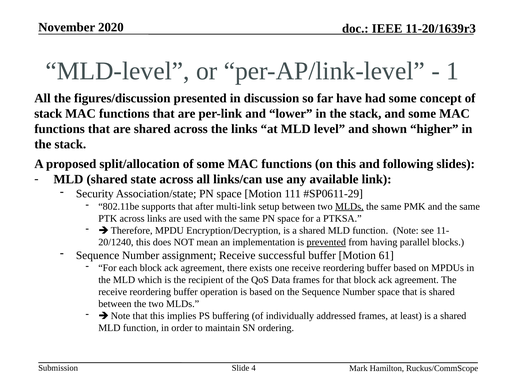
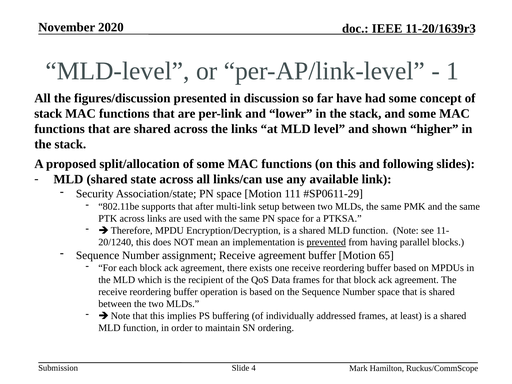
MLDs at (349, 206) underline: present -> none
Receive successful: successful -> agreement
61: 61 -> 65
